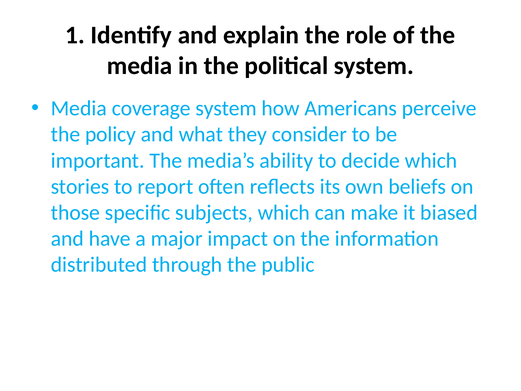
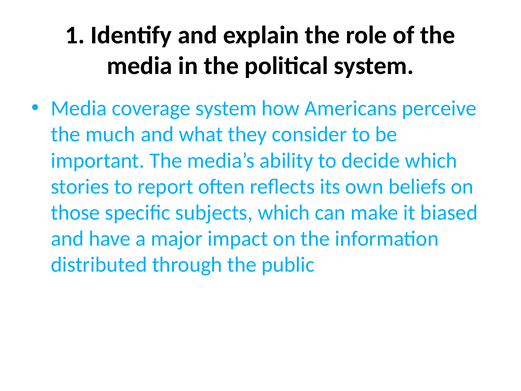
policy: policy -> much
